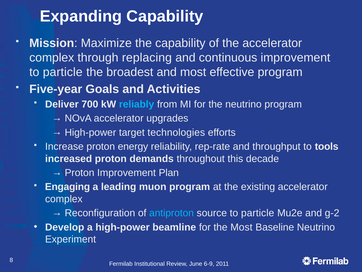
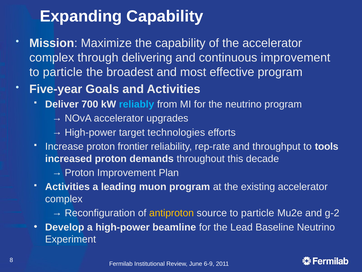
replacing: replacing -> delivering
energy: energy -> frontier
Engaging at (68, 187): Engaging -> Activities
antiproton colour: light blue -> yellow
the Most: Most -> Lead
